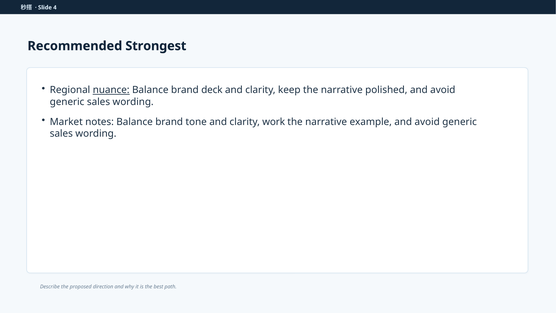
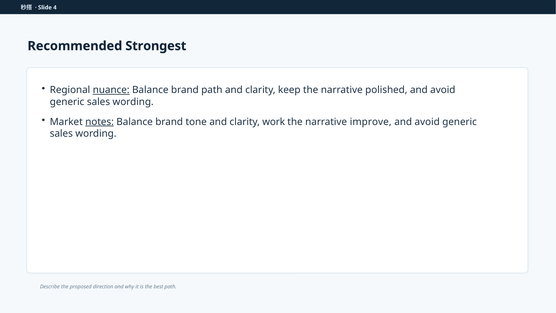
brand deck: deck -> path
notes underline: none -> present
example: example -> improve
